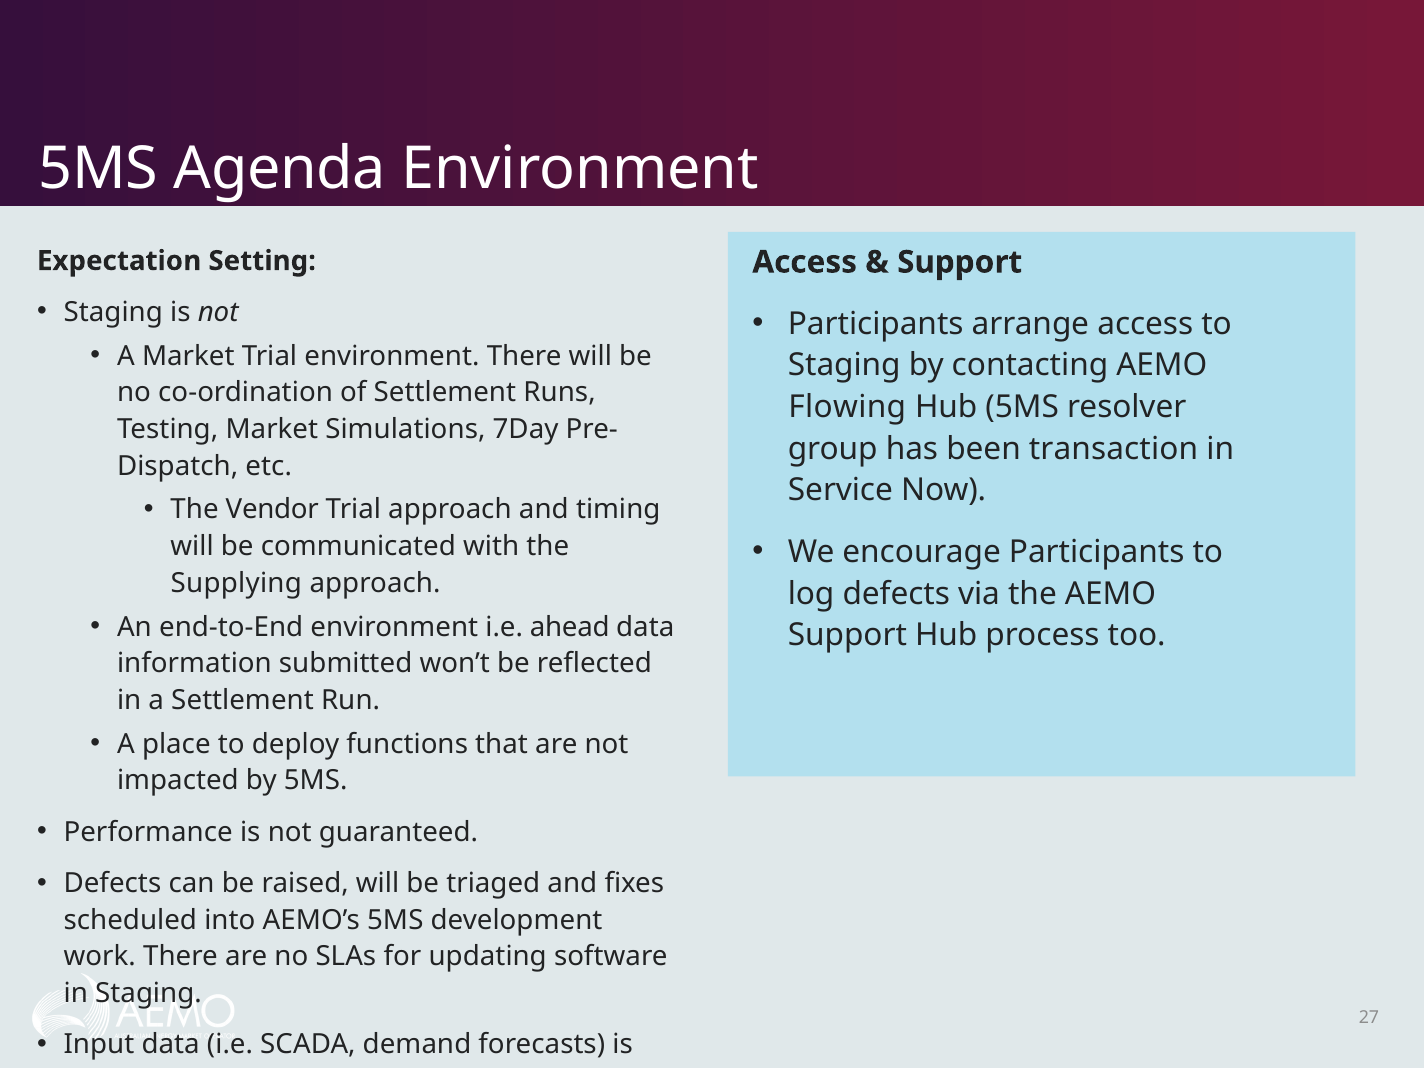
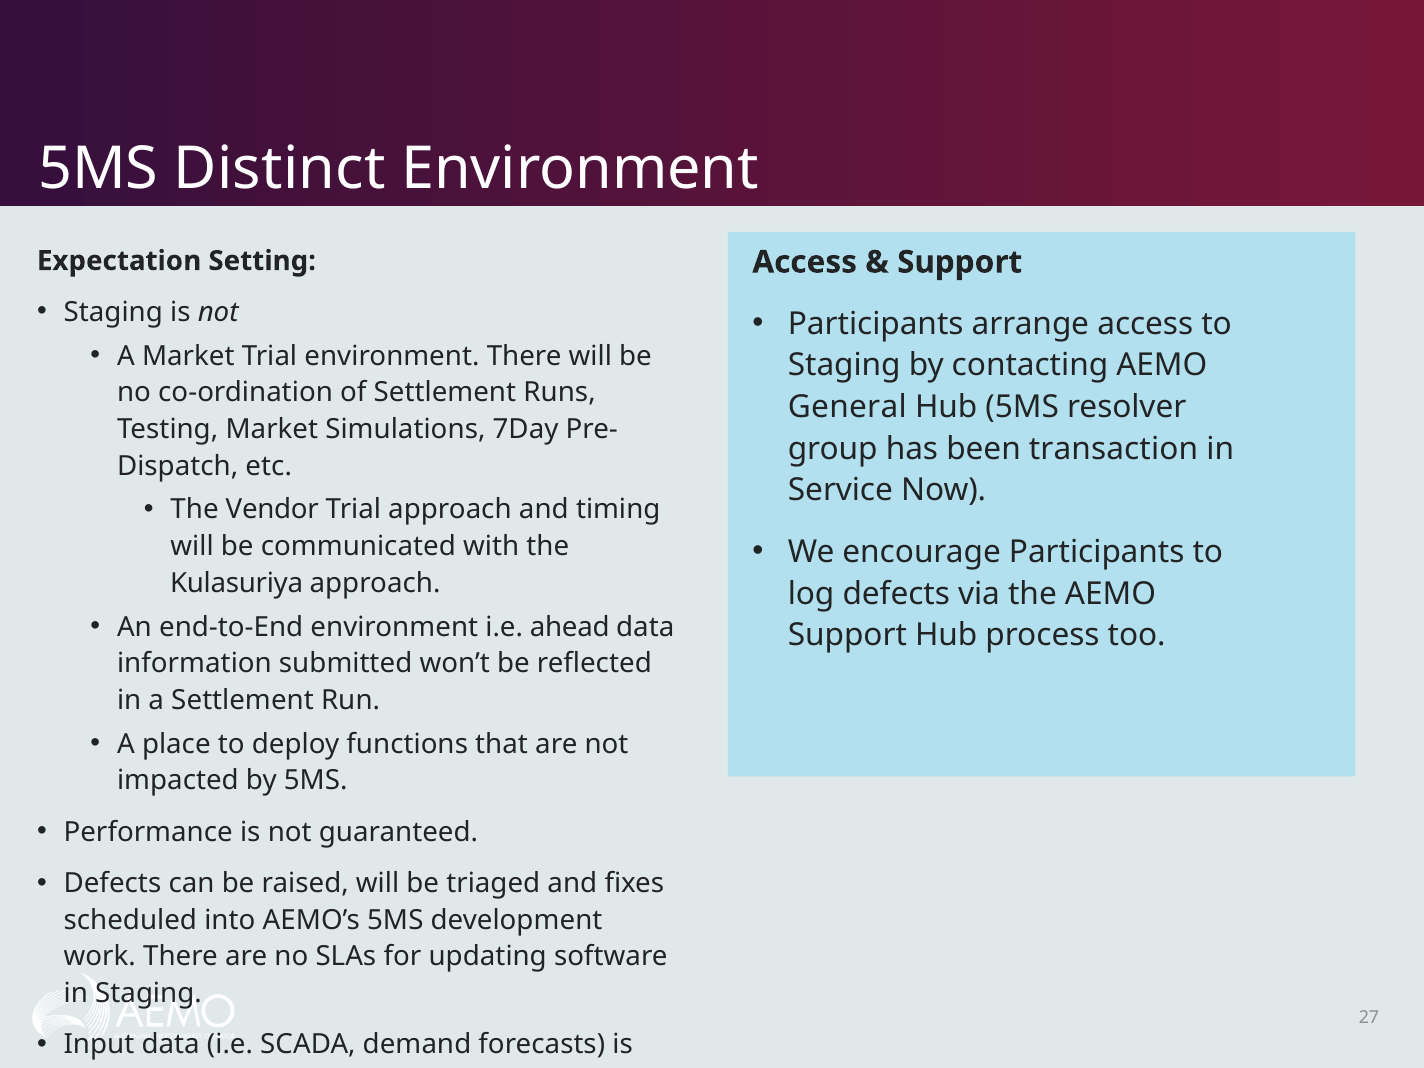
Agenda: Agenda -> Distinct
Flowing: Flowing -> General
Supplying: Supplying -> Kulasuriya
